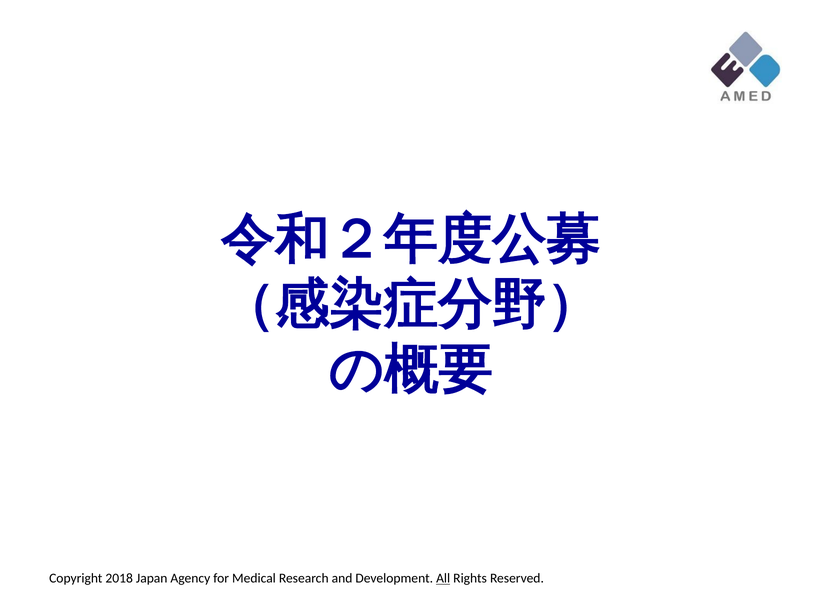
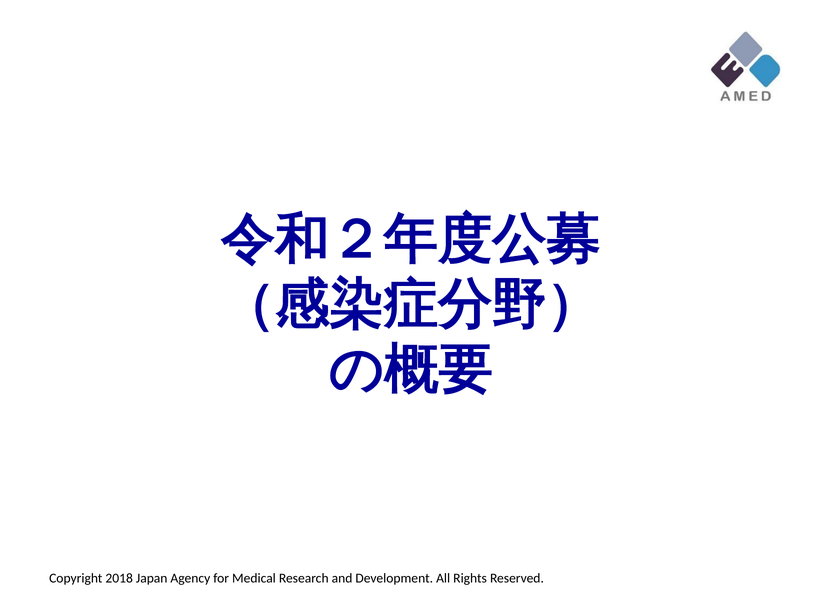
All at (443, 579) underline: present -> none
